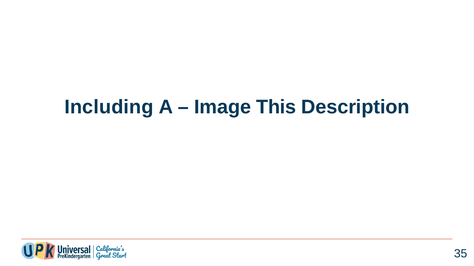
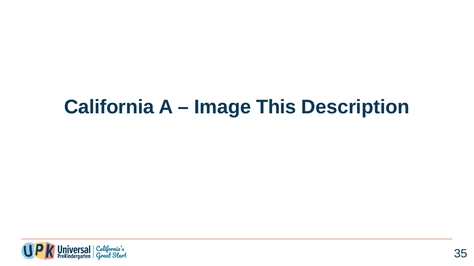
Including: Including -> California
